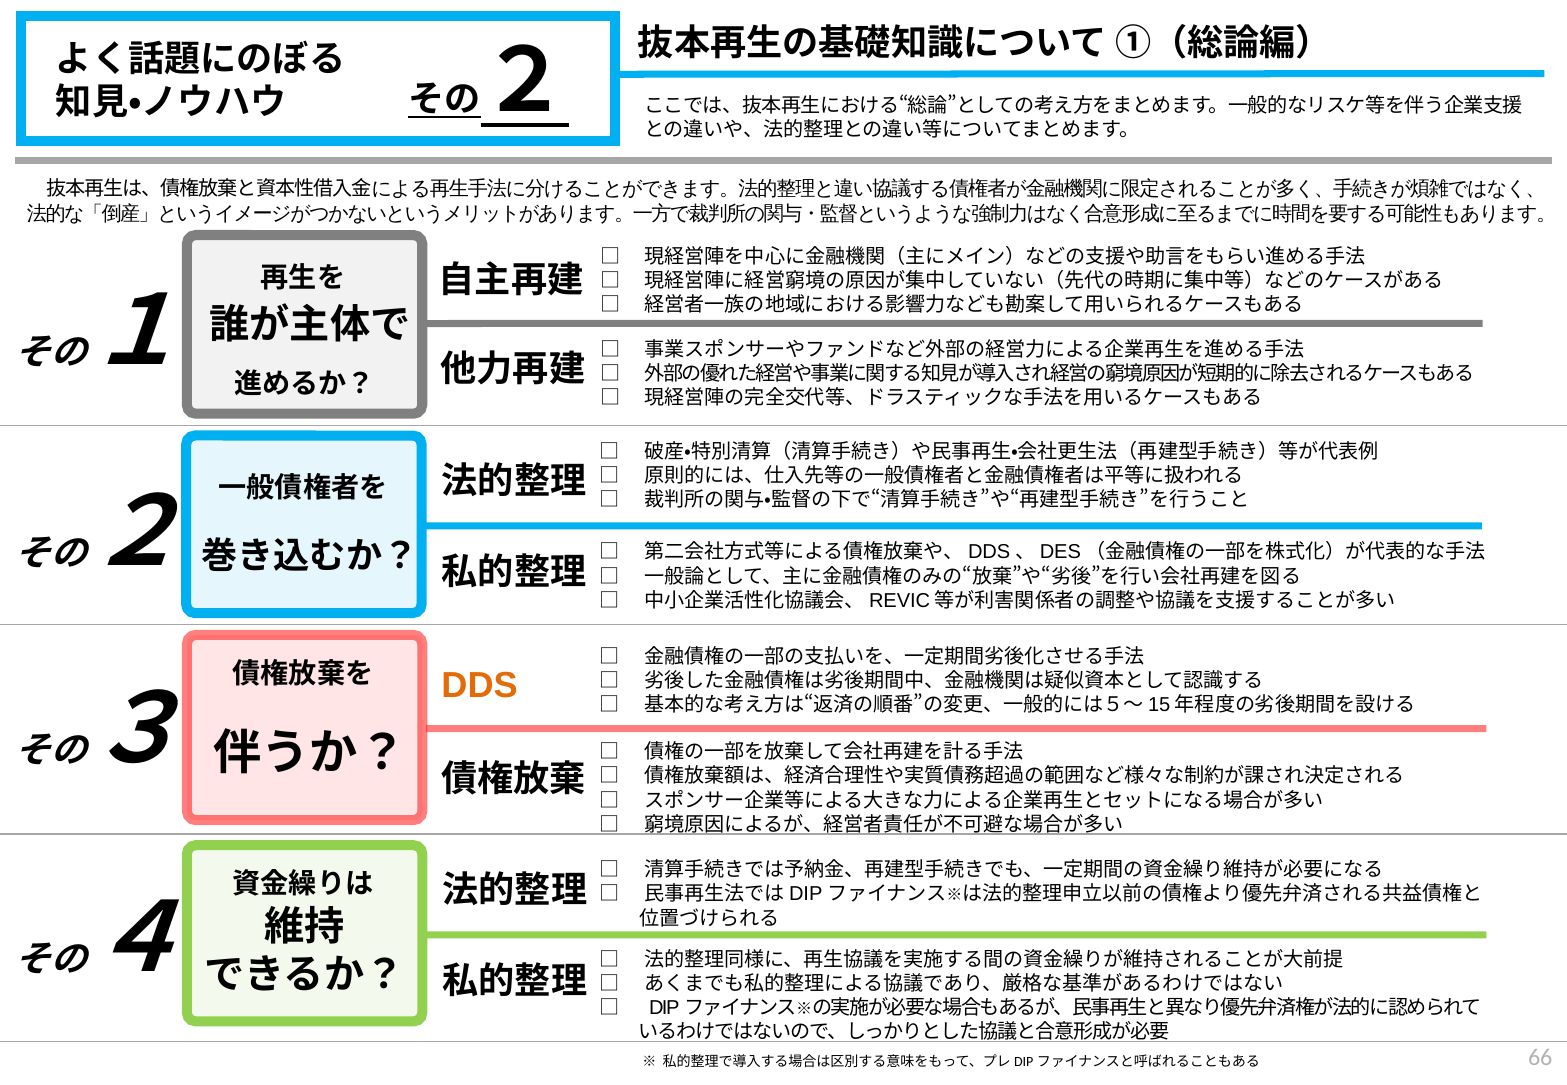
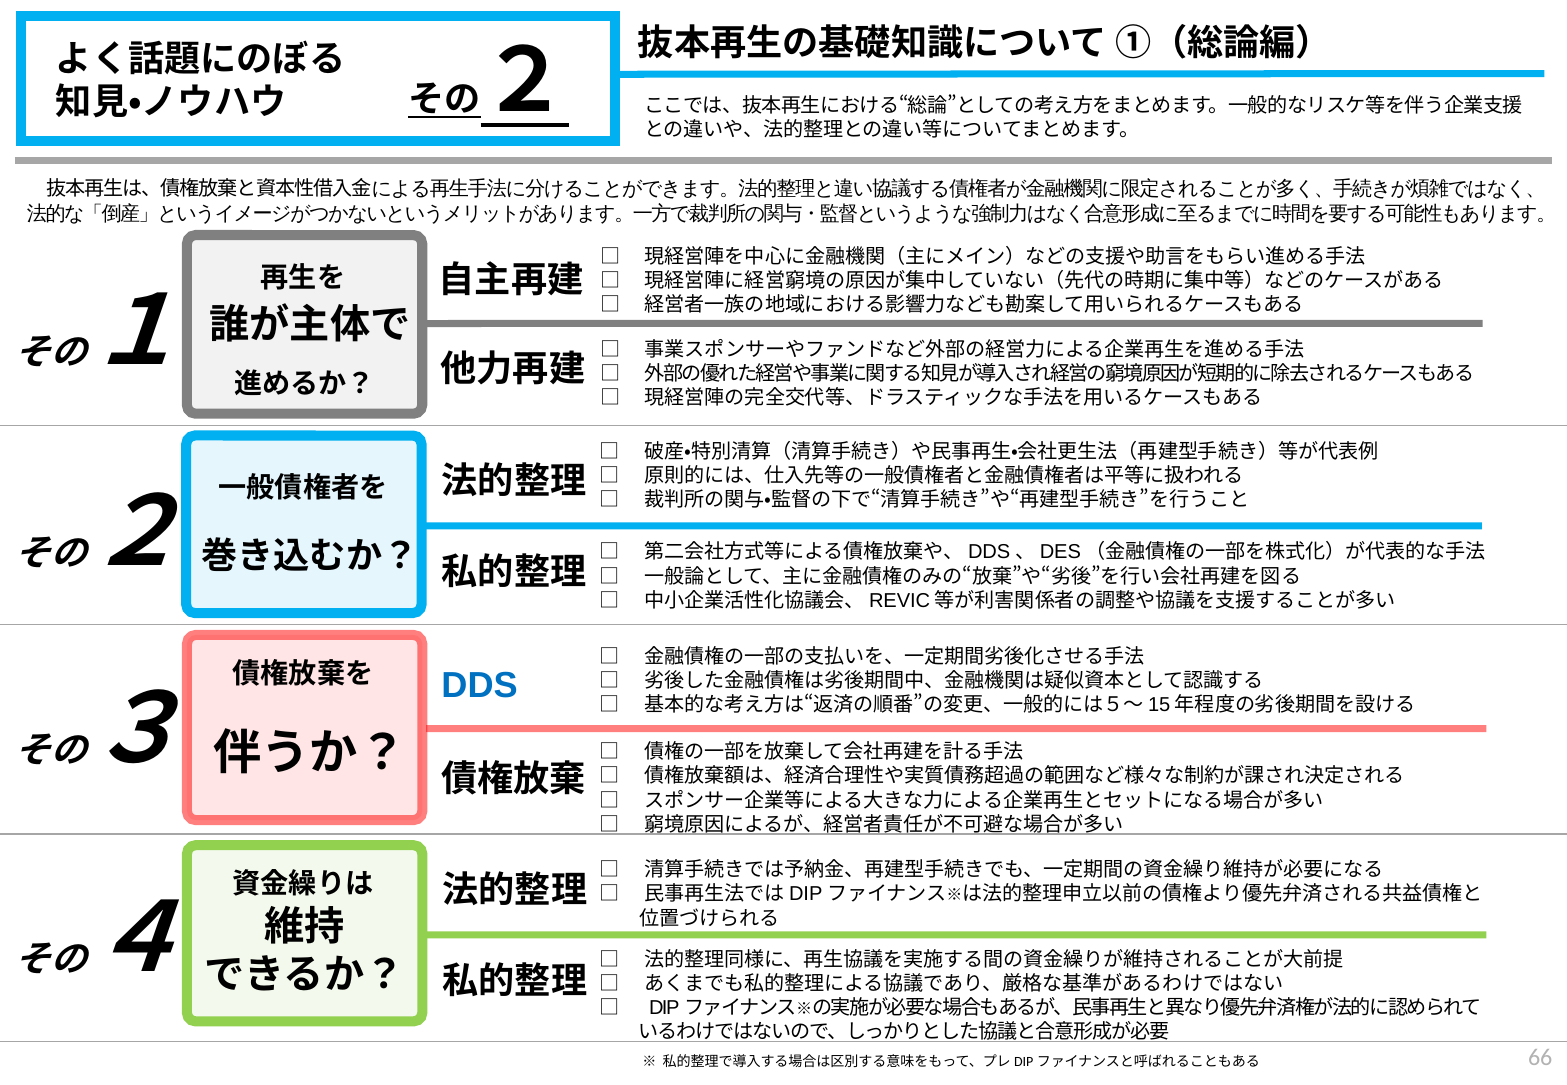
DDS colour: orange -> blue
